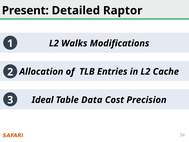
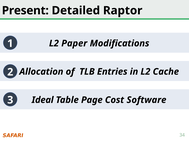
Walks: Walks -> Paper
Data: Data -> Page
Precision: Precision -> Software
